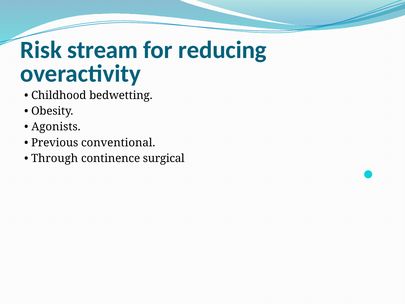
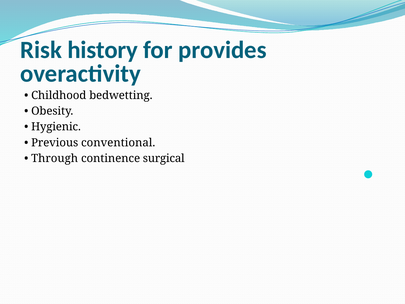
stream: stream -> history
reducing: reducing -> provides
Agonists: Agonists -> Hygienic
